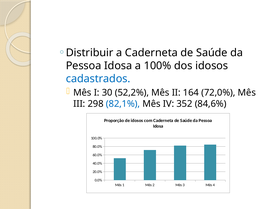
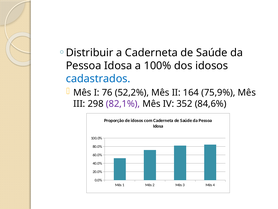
30: 30 -> 76
72,0%: 72,0% -> 75,9%
82,1% colour: blue -> purple
